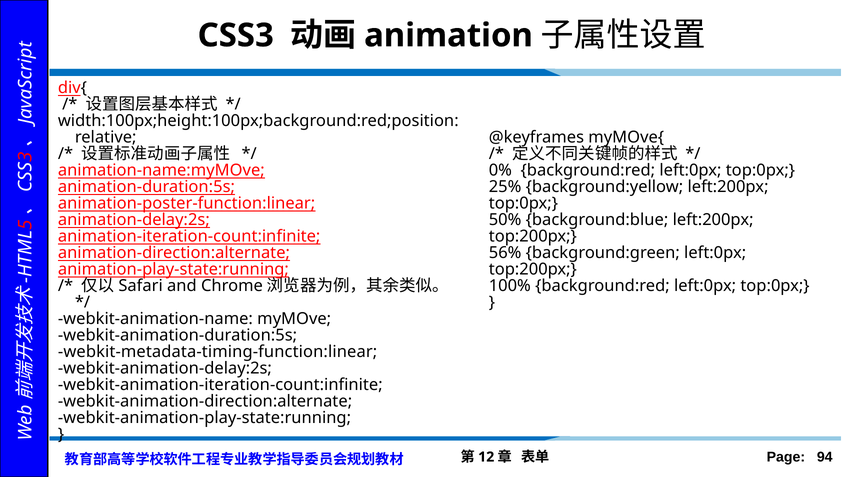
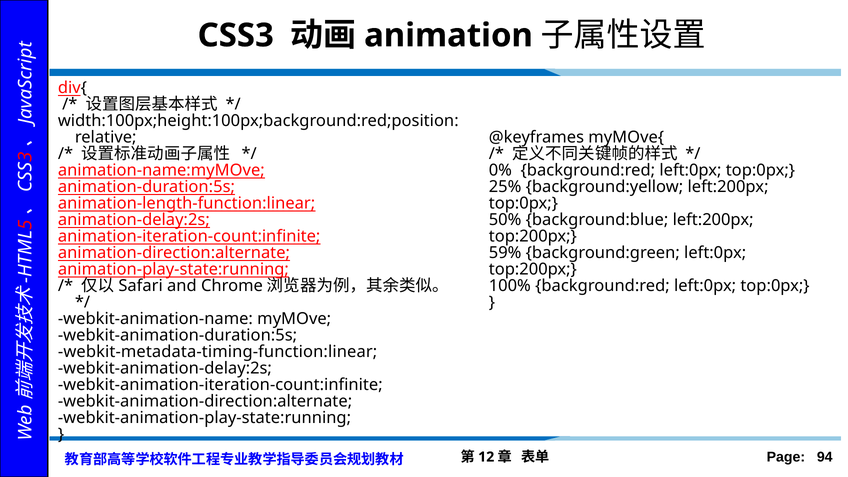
animation-poster-function:linear: animation-poster-function:linear -> animation-length-function:linear
56%: 56% -> 59%
